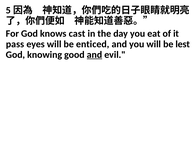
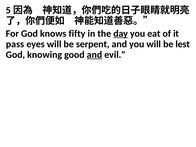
cast: cast -> fifty
day underline: none -> present
enticed: enticed -> serpent
